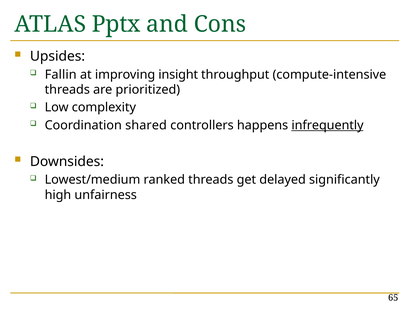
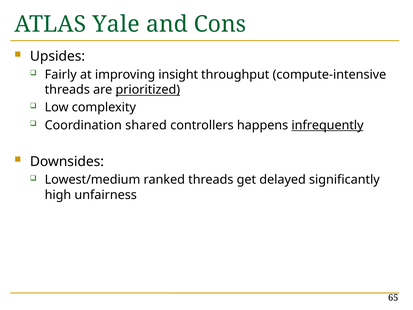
Pptx: Pptx -> Yale
Fallin: Fallin -> Fairly
prioritized underline: none -> present
